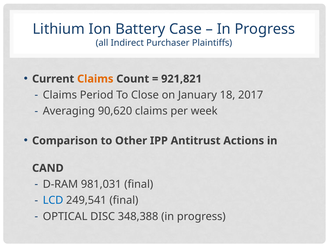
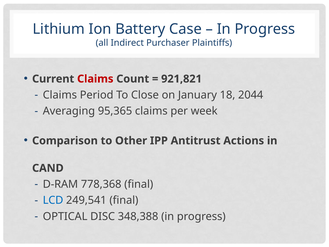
Claims at (95, 79) colour: orange -> red
2017: 2017 -> 2044
90,620: 90,620 -> 95,365
981,031: 981,031 -> 778,368
